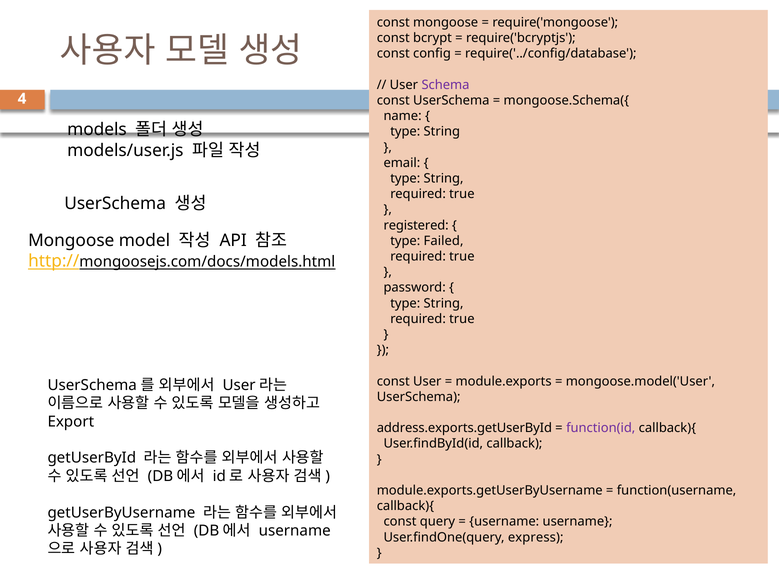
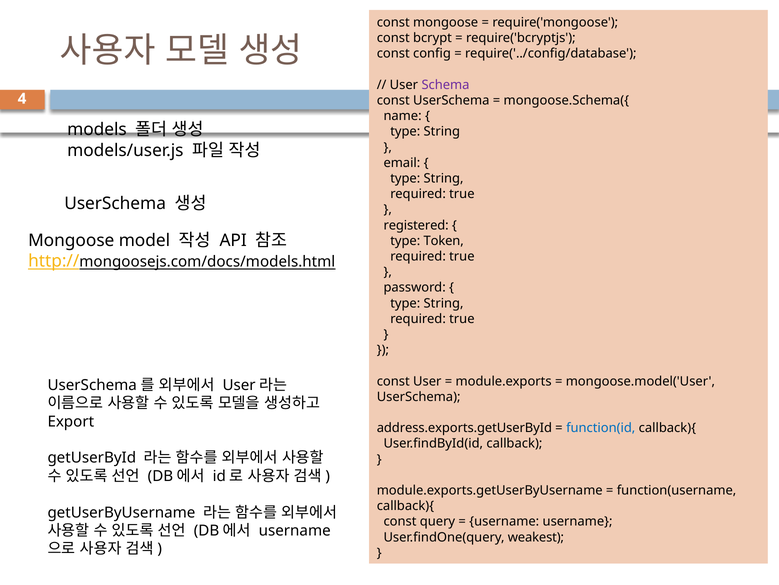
Failed: Failed -> Token
function(id colour: purple -> blue
express: express -> weakest
